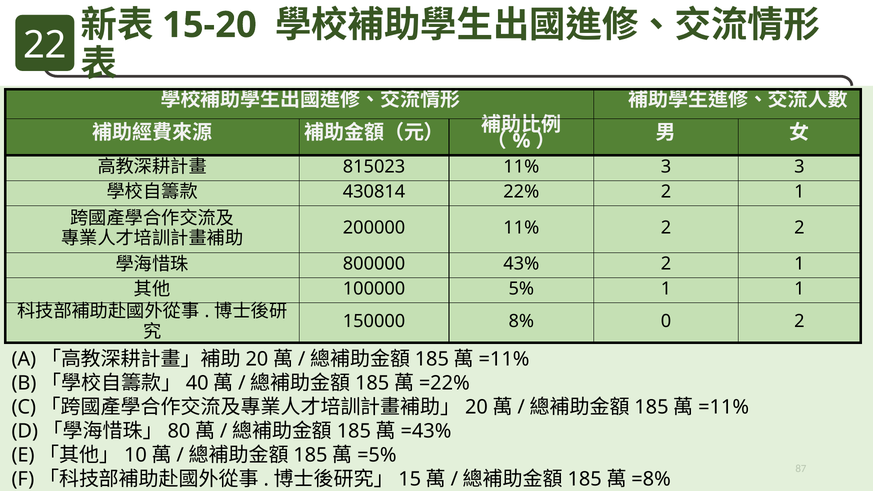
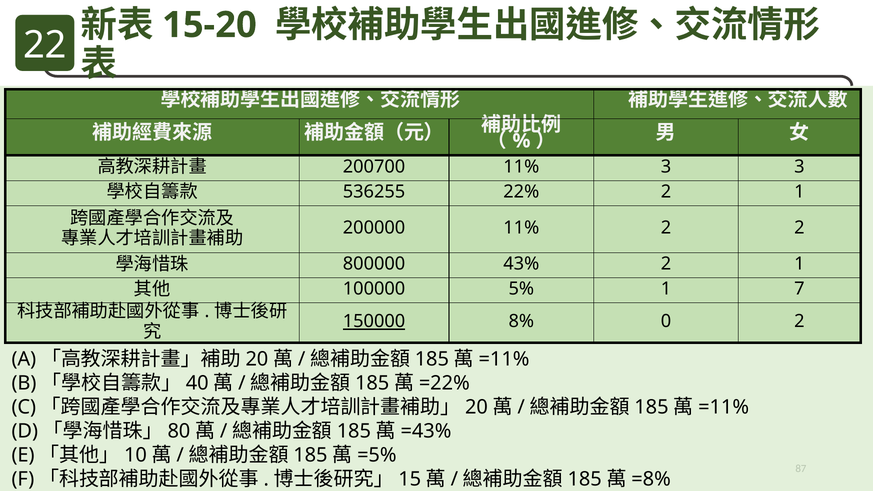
815023: 815023 -> 200700
430814: 430814 -> 536255
1 1: 1 -> 7
150000 underline: none -> present
